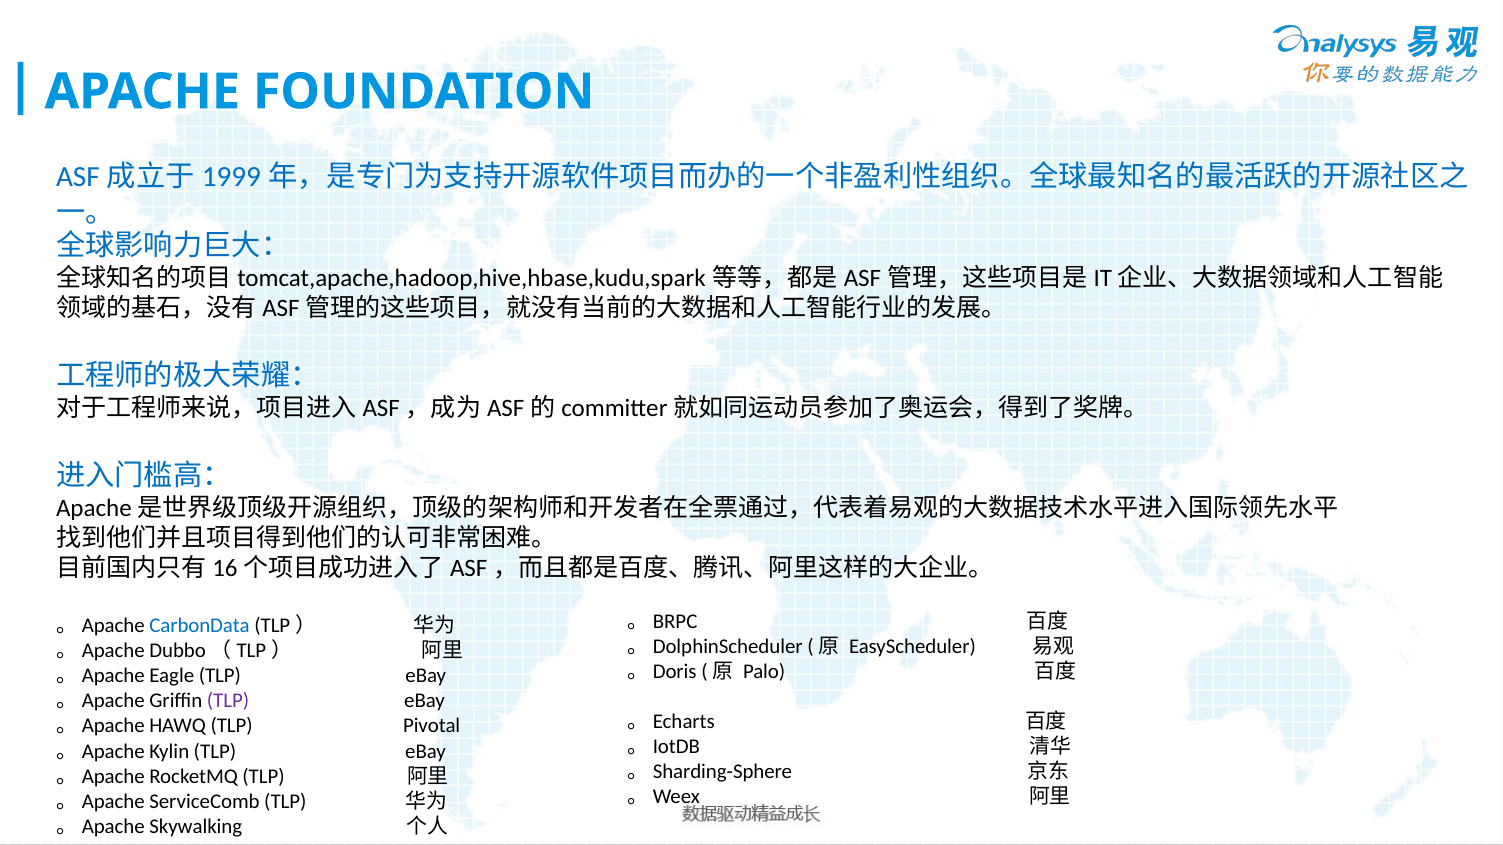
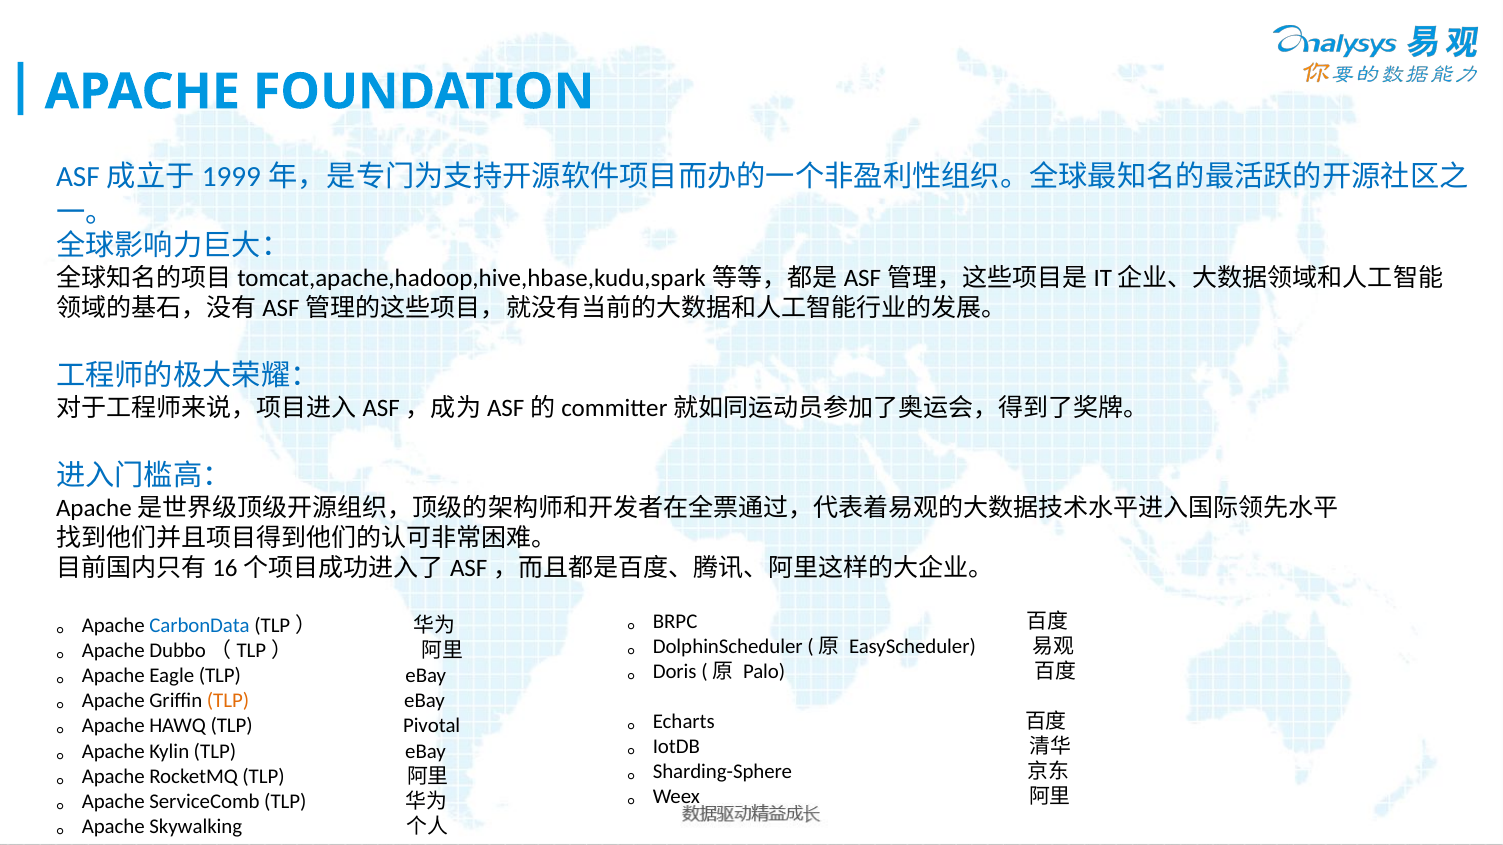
TLP at (228, 701) colour: purple -> orange
